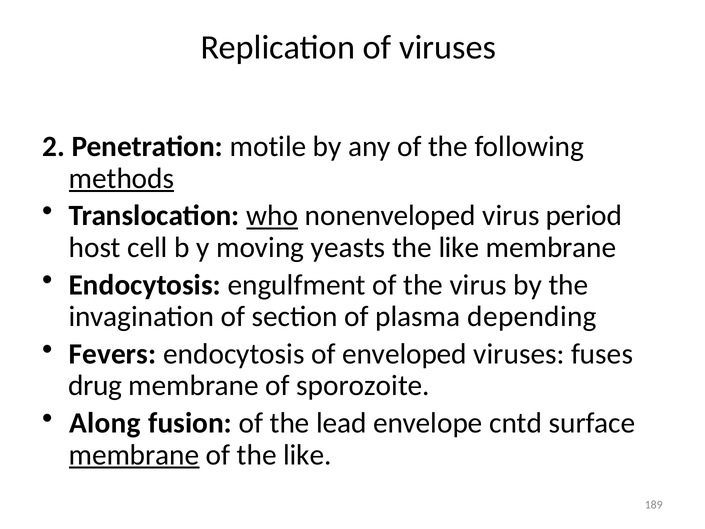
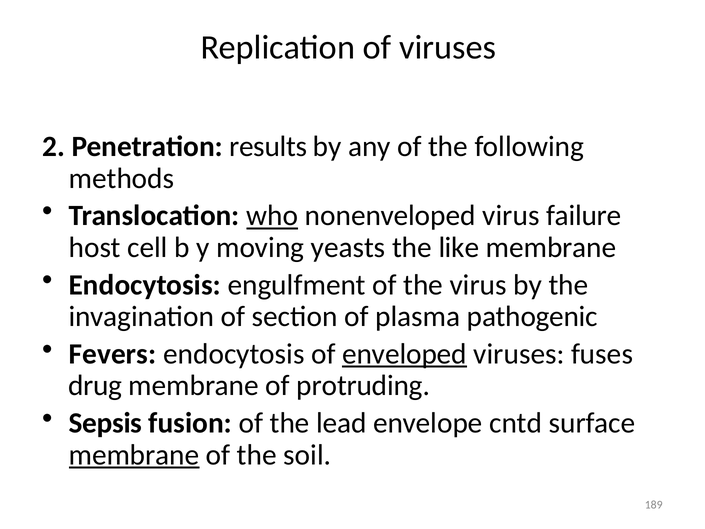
motile: motile -> results
methods underline: present -> none
period: period -> failure
depending: depending -> pathogenic
enveloped underline: none -> present
sporozoite: sporozoite -> protruding
Along: Along -> Sepsis
of the like: like -> soil
